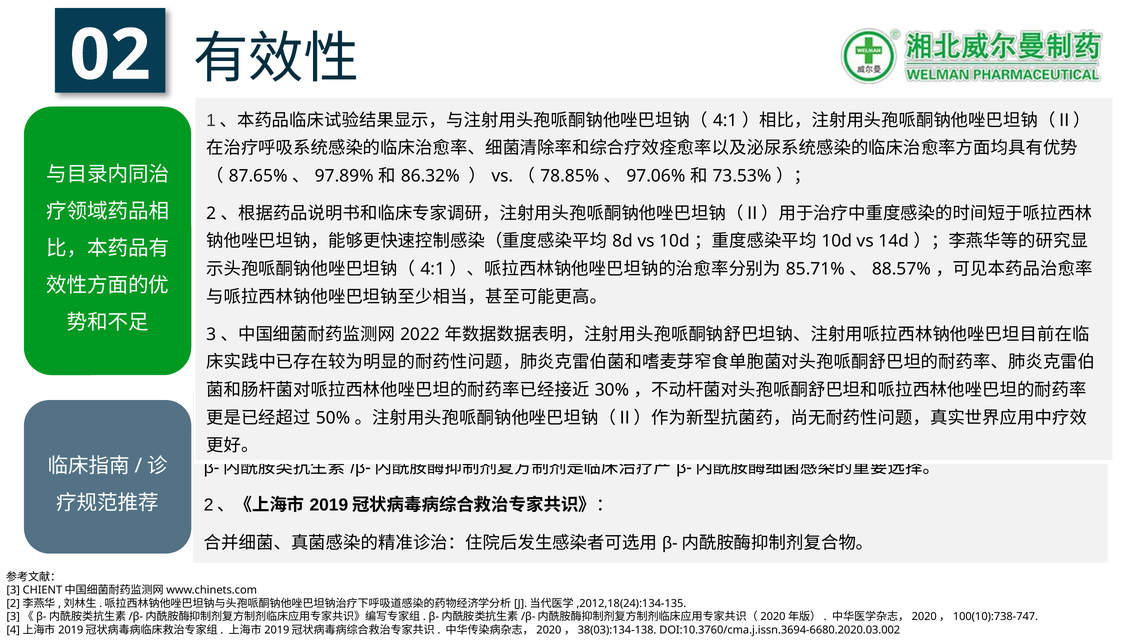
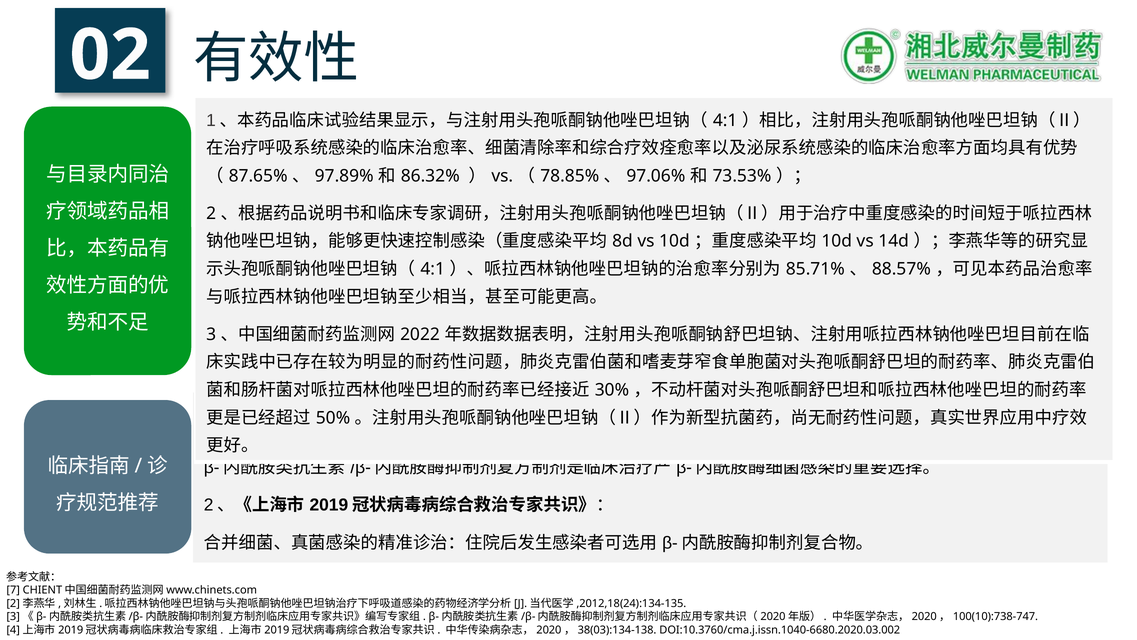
3 at (13, 590): 3 -> 7
DOI:10.3760/cma.j.issn.3694-6680.2020.03.002: DOI:10.3760/cma.j.issn.3694-6680.2020.03.002 -> DOI:10.3760/cma.j.issn.1040-6680.2020.03.002
